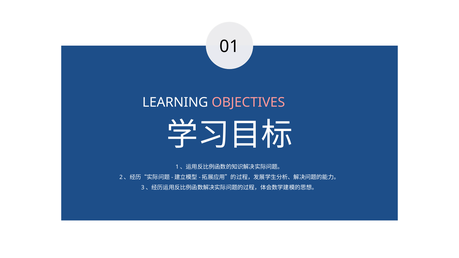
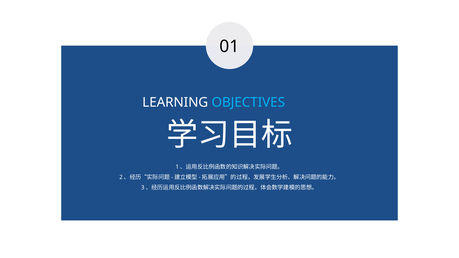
OBJECTIVES colour: pink -> light blue
